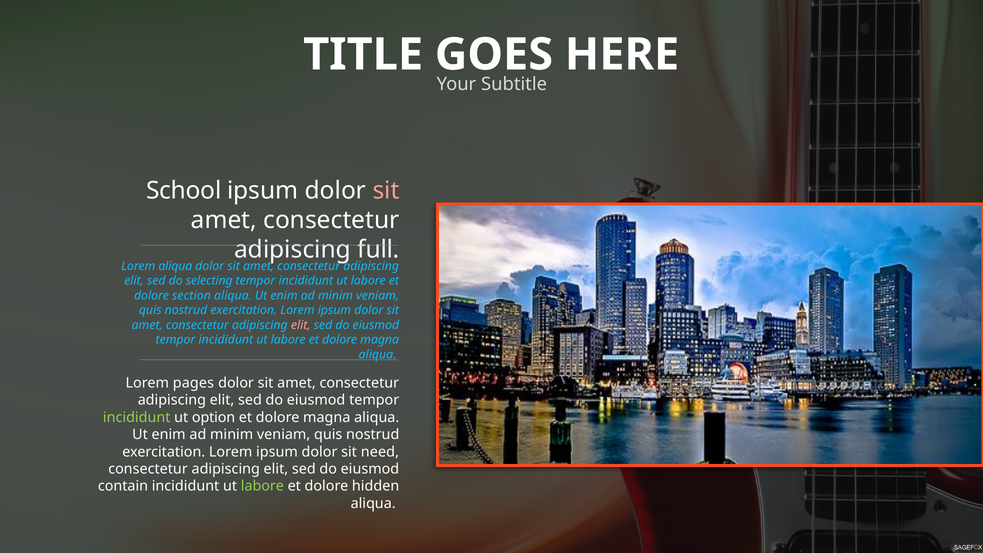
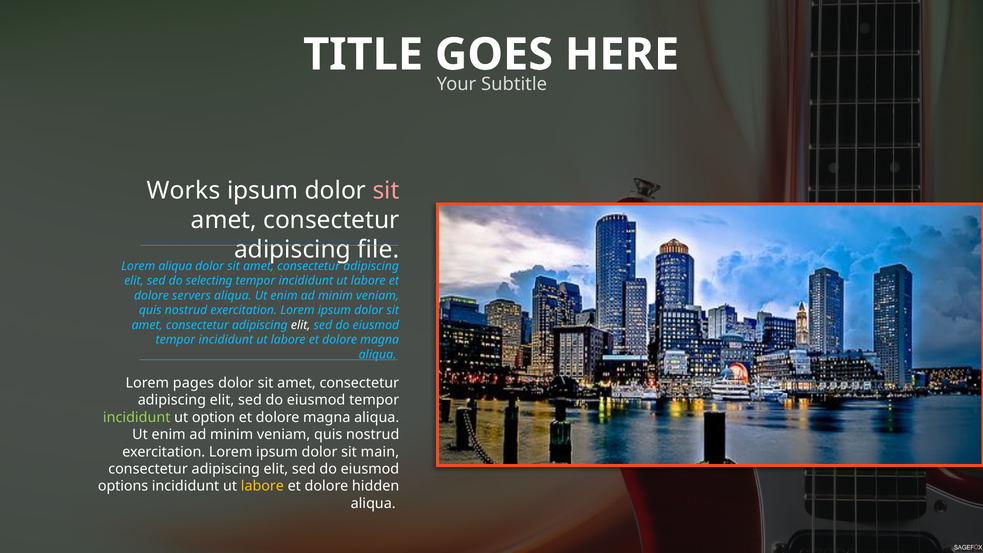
School: School -> Works
full: full -> file
section: section -> servers
elit at (301, 325) colour: pink -> white
need: need -> main
contain: contain -> options
labore at (262, 486) colour: light green -> yellow
